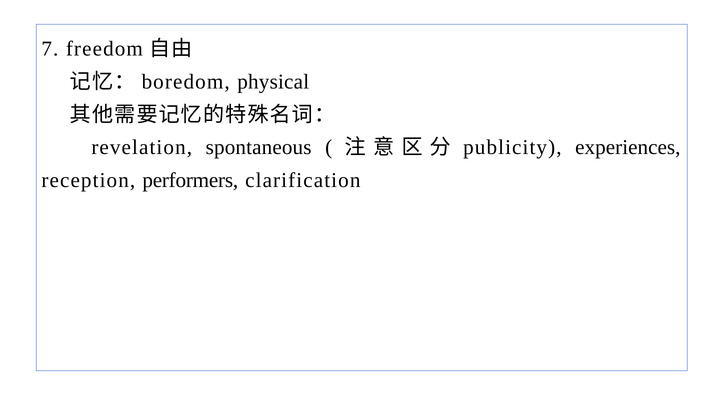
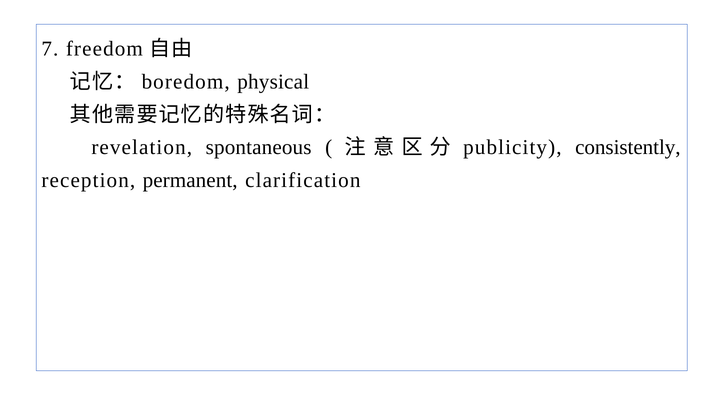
experiences: experiences -> consistently
performers: performers -> permanent
